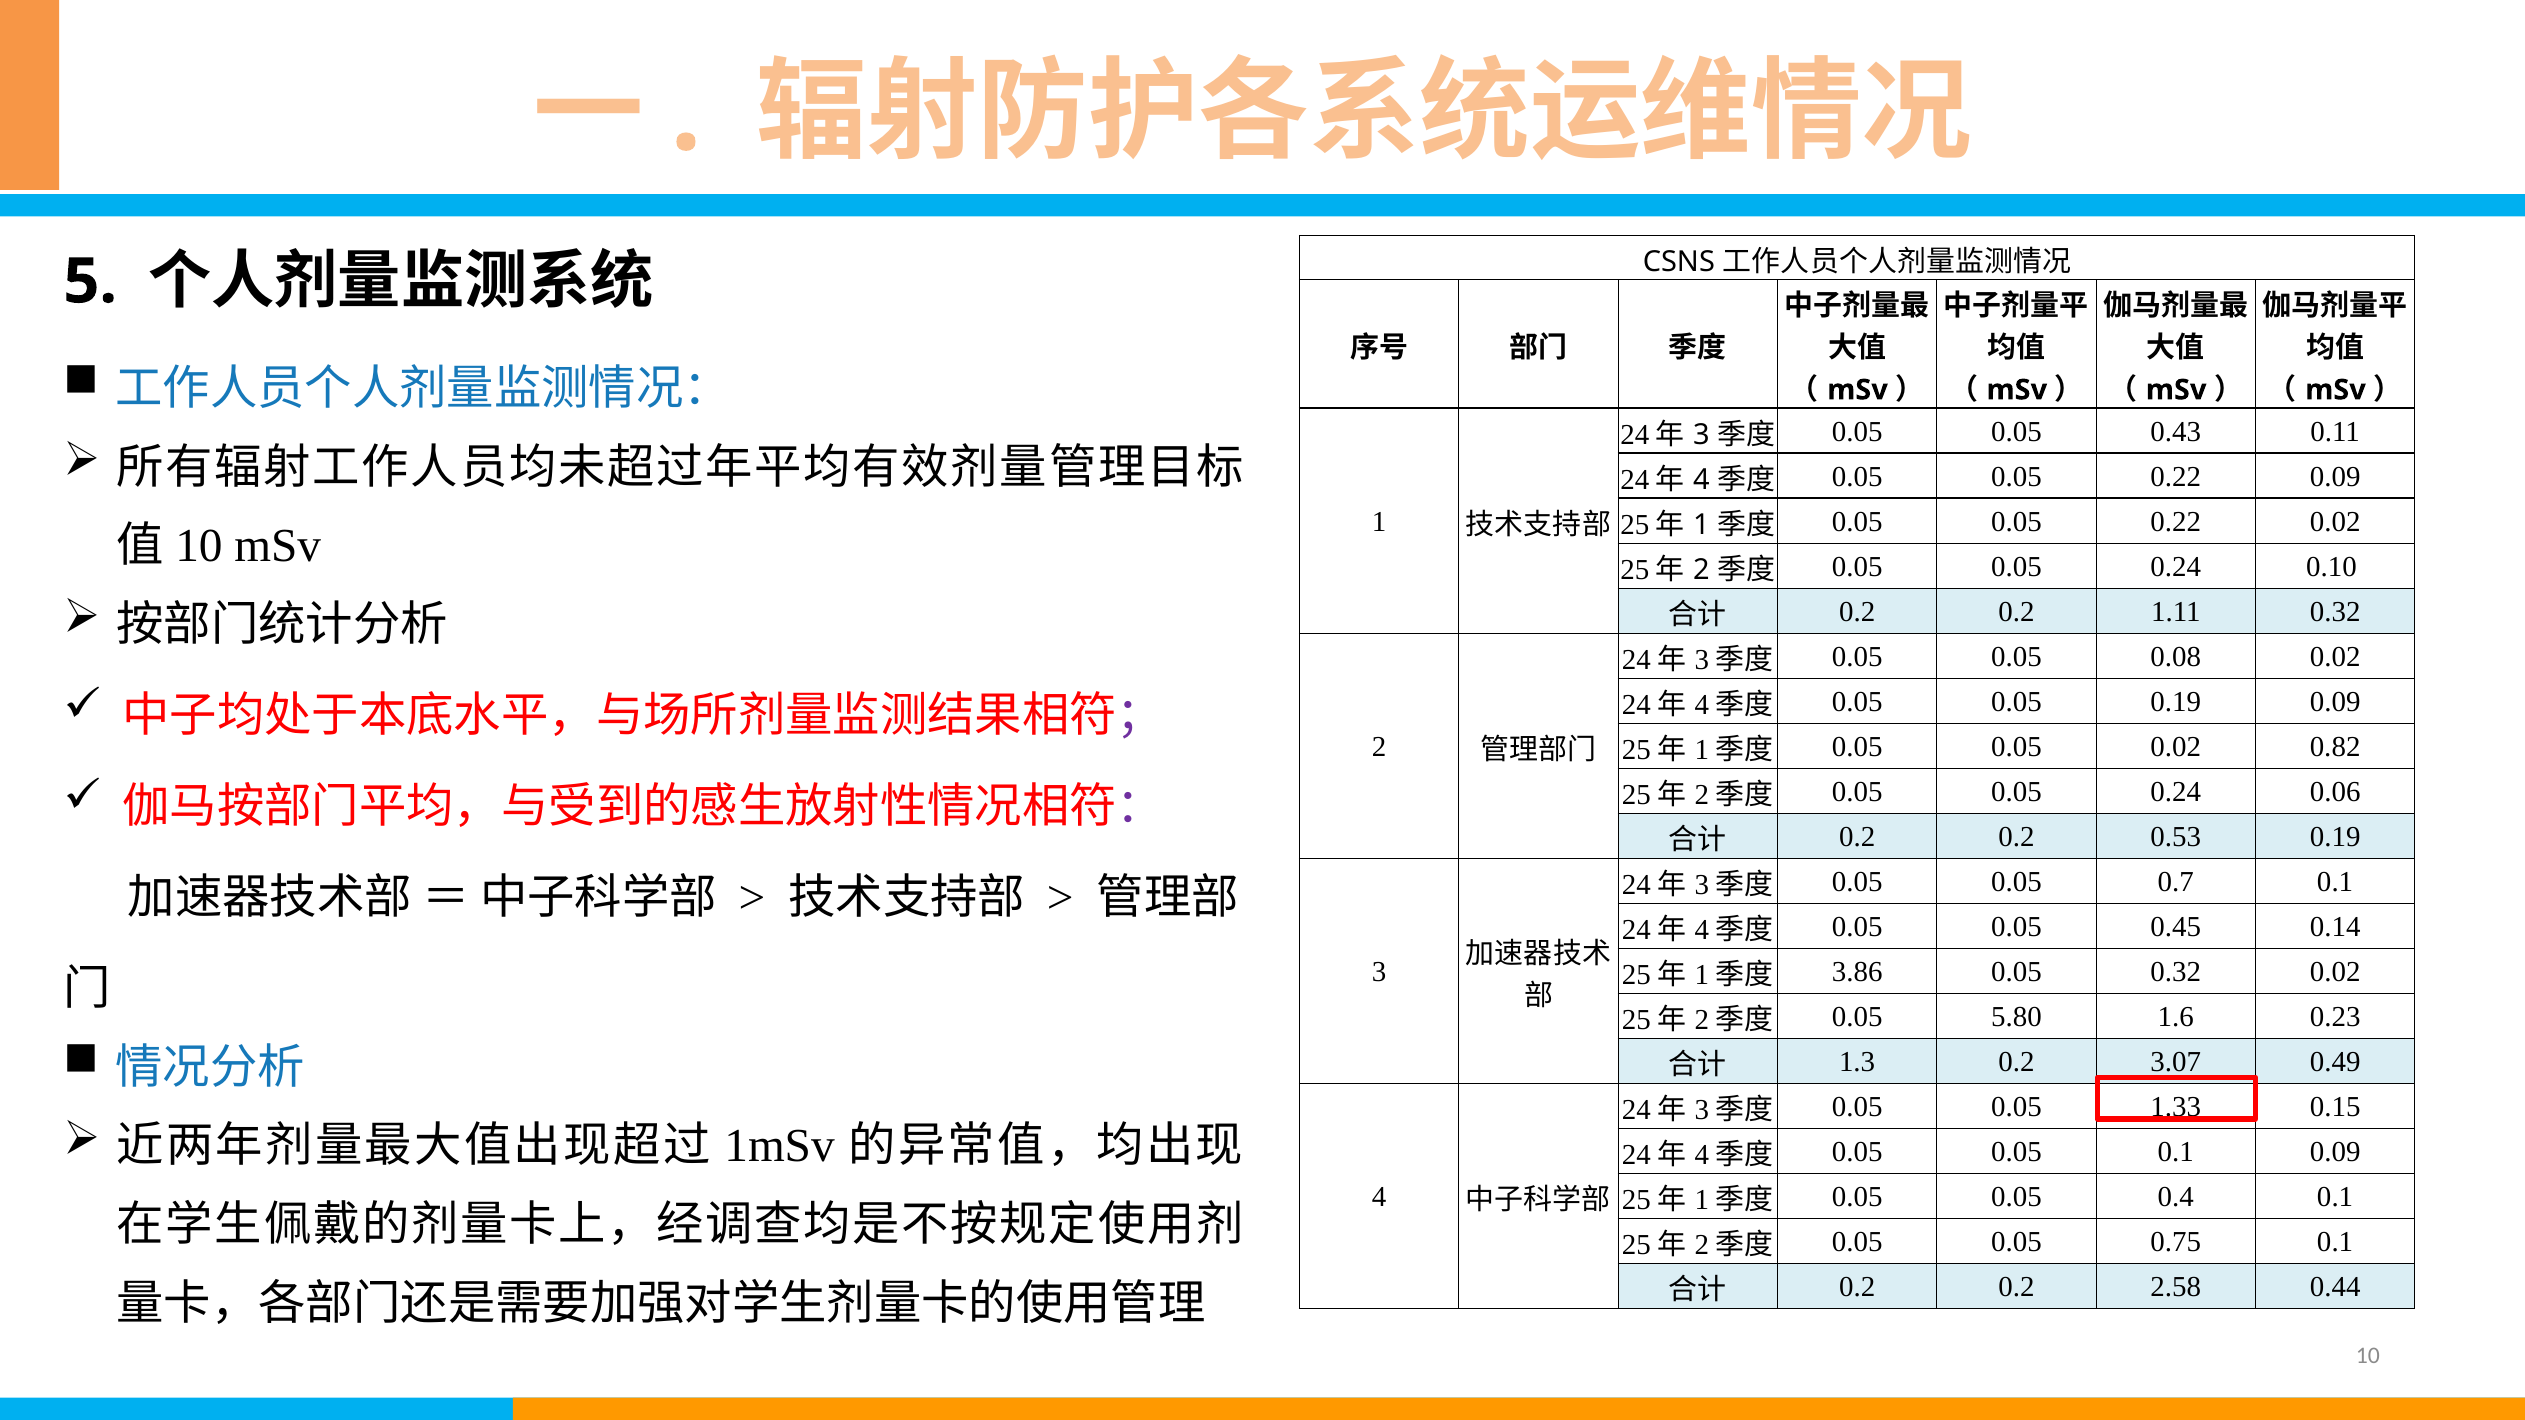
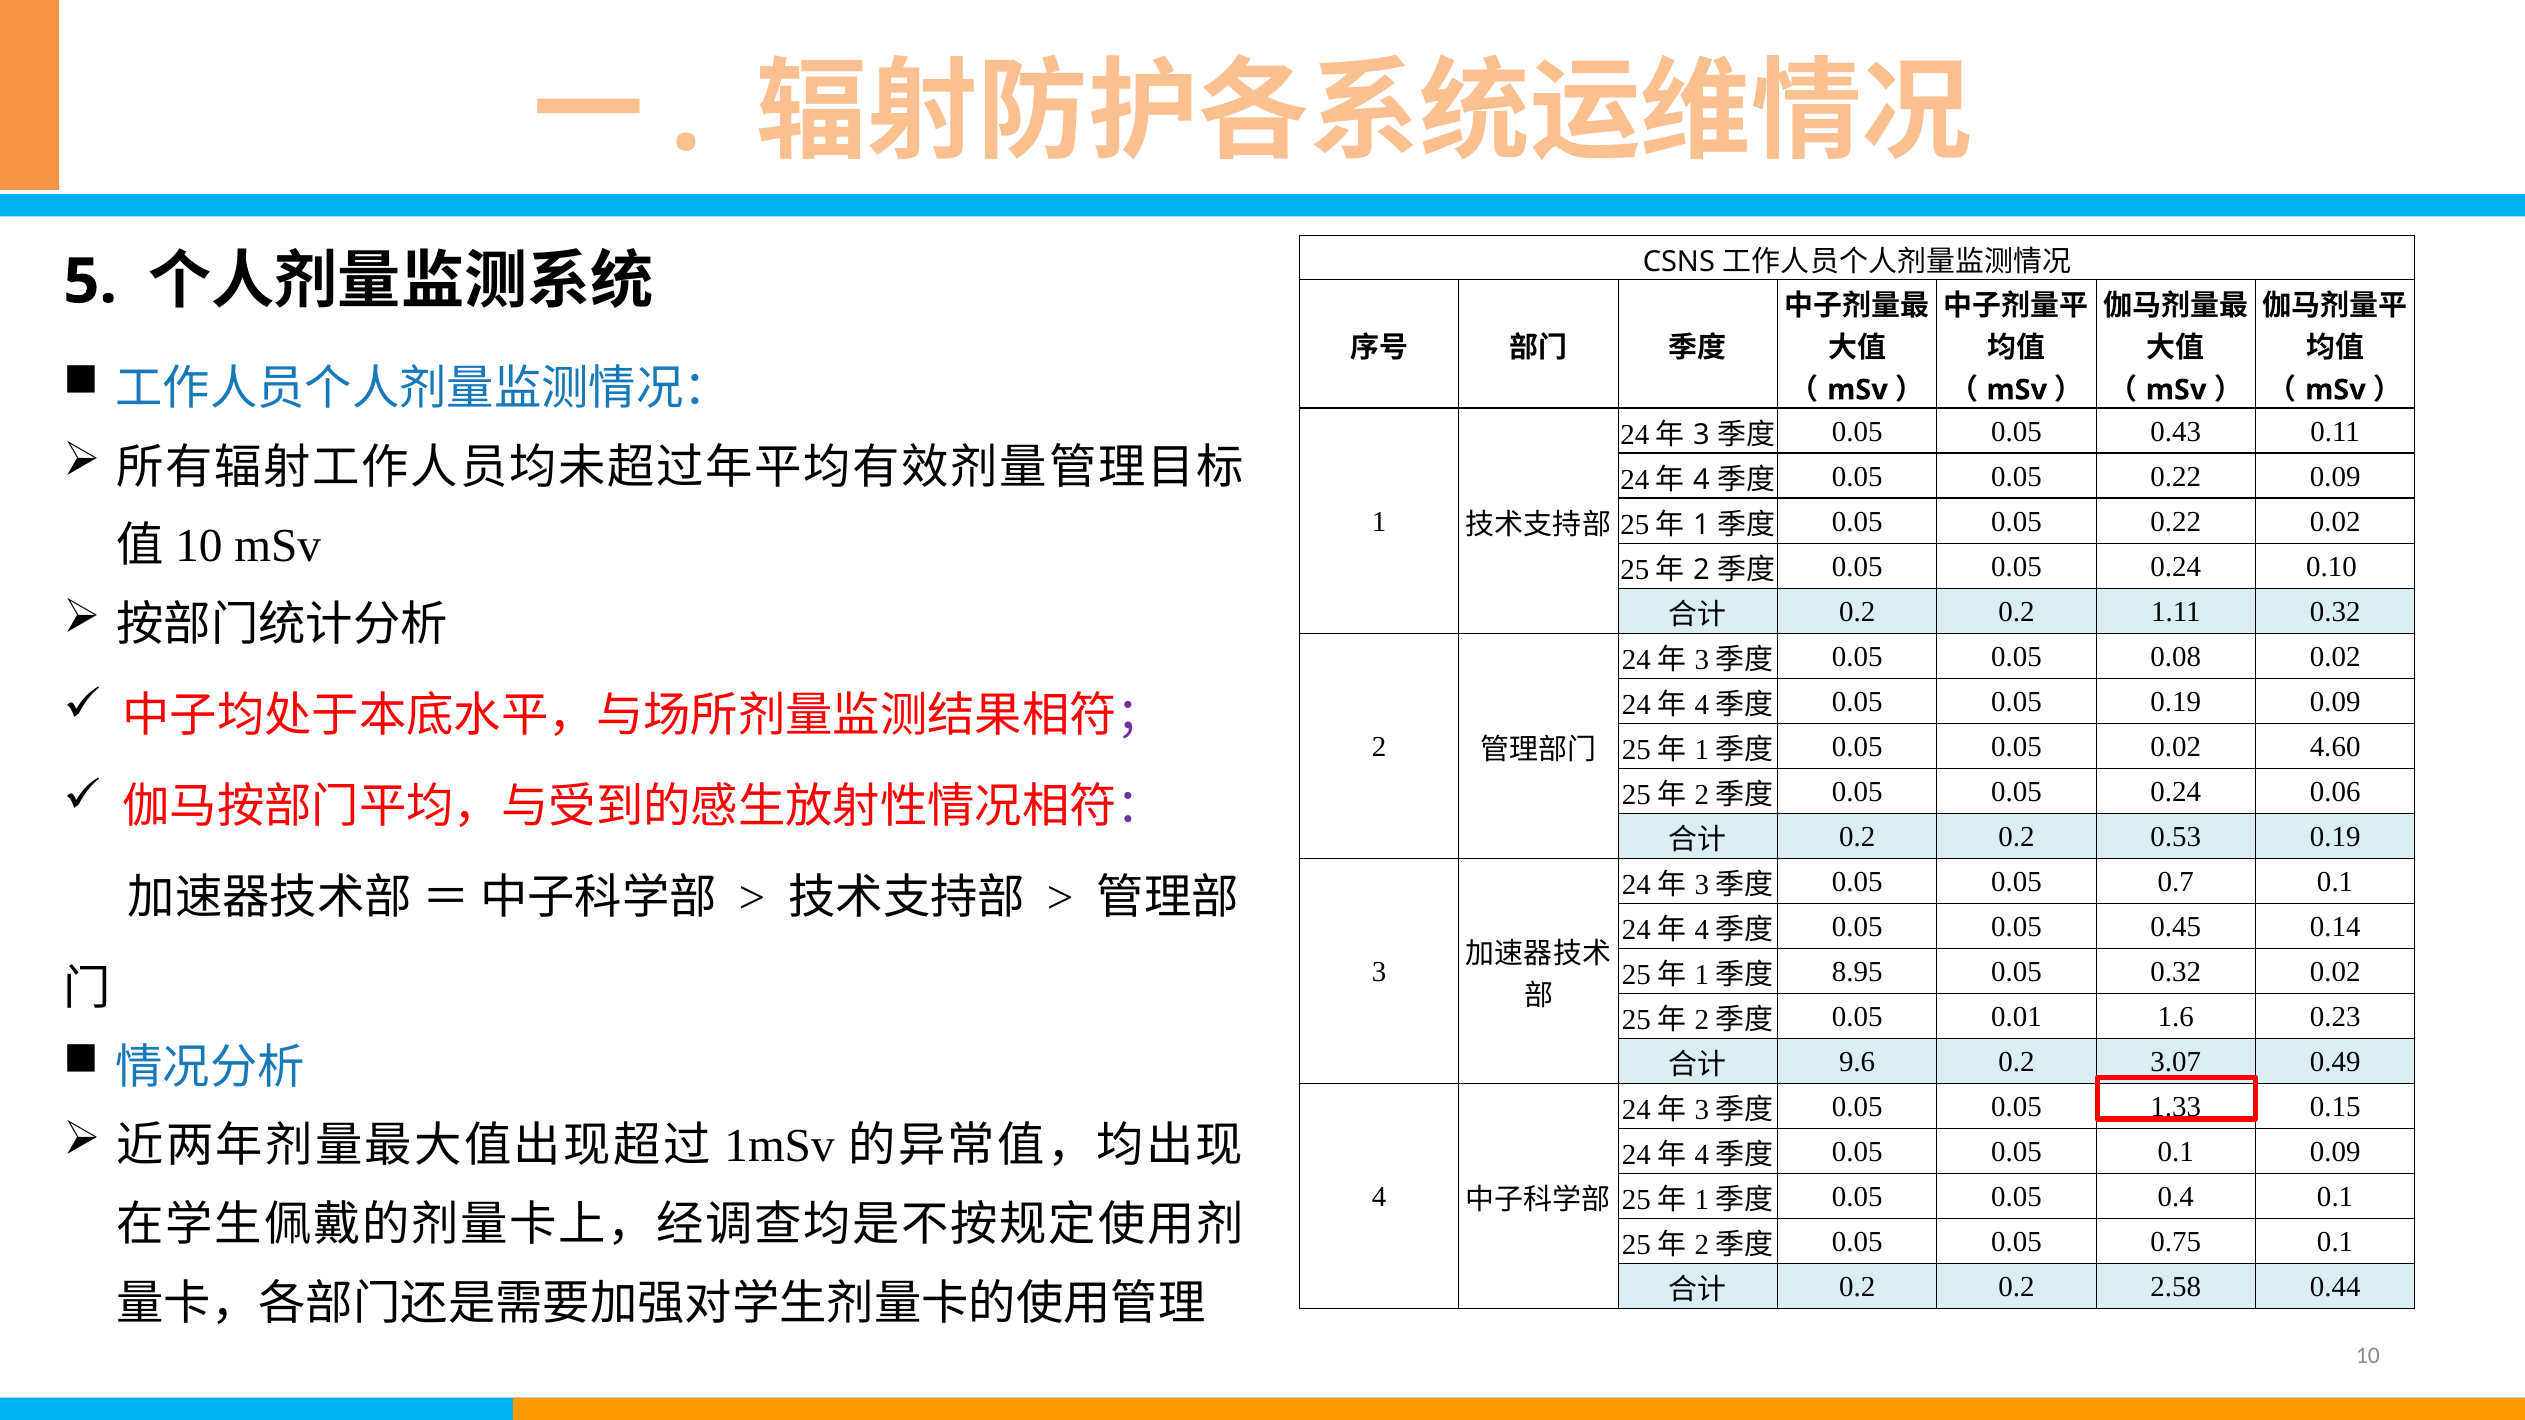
0.82: 0.82 -> 4.60
3.86: 3.86 -> 8.95
5.80: 5.80 -> 0.01
1.3: 1.3 -> 9.6
